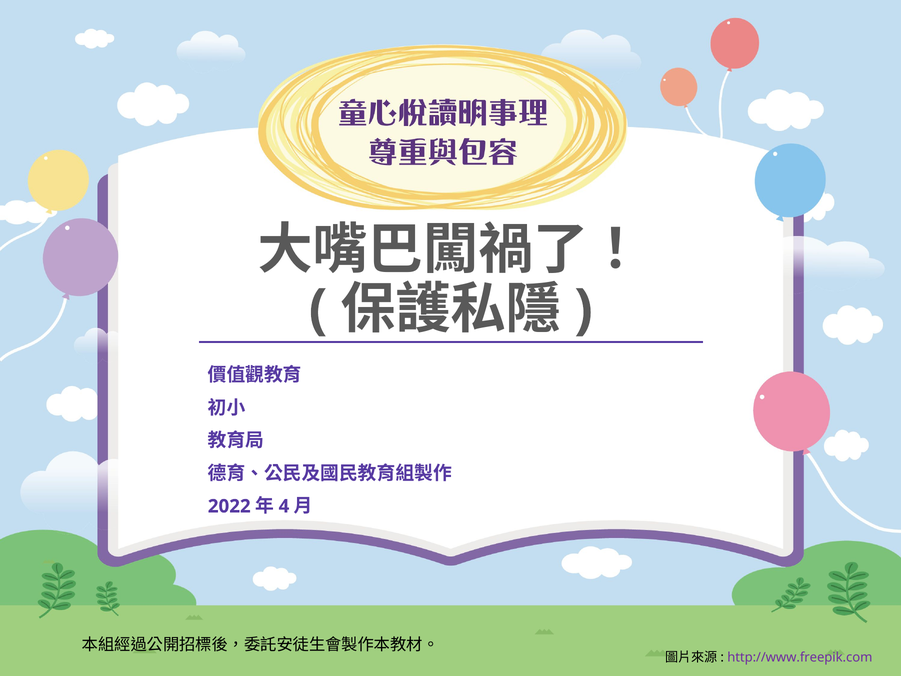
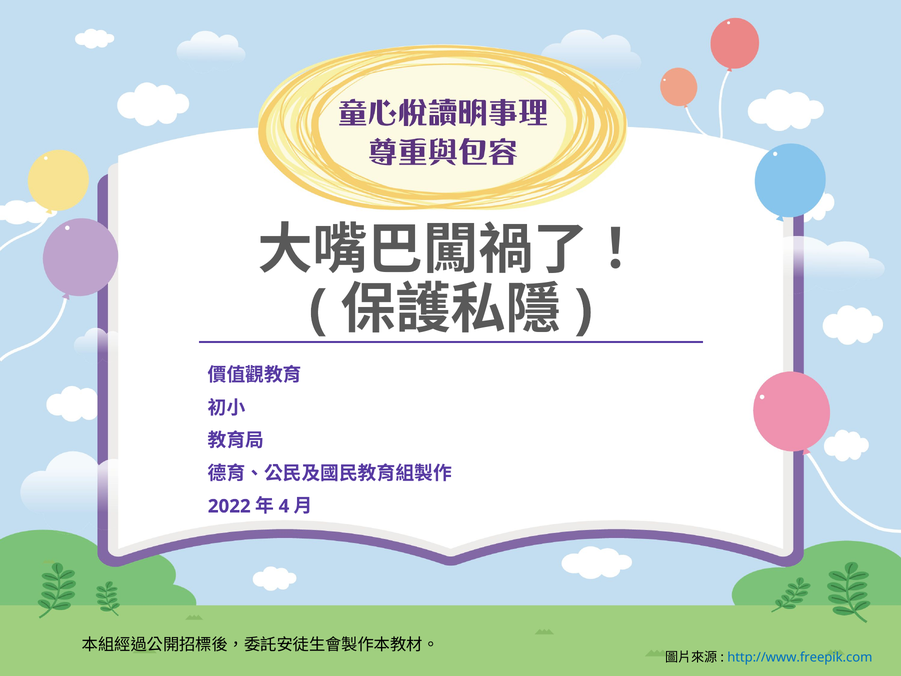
http://www.freepik.com colour: purple -> blue
